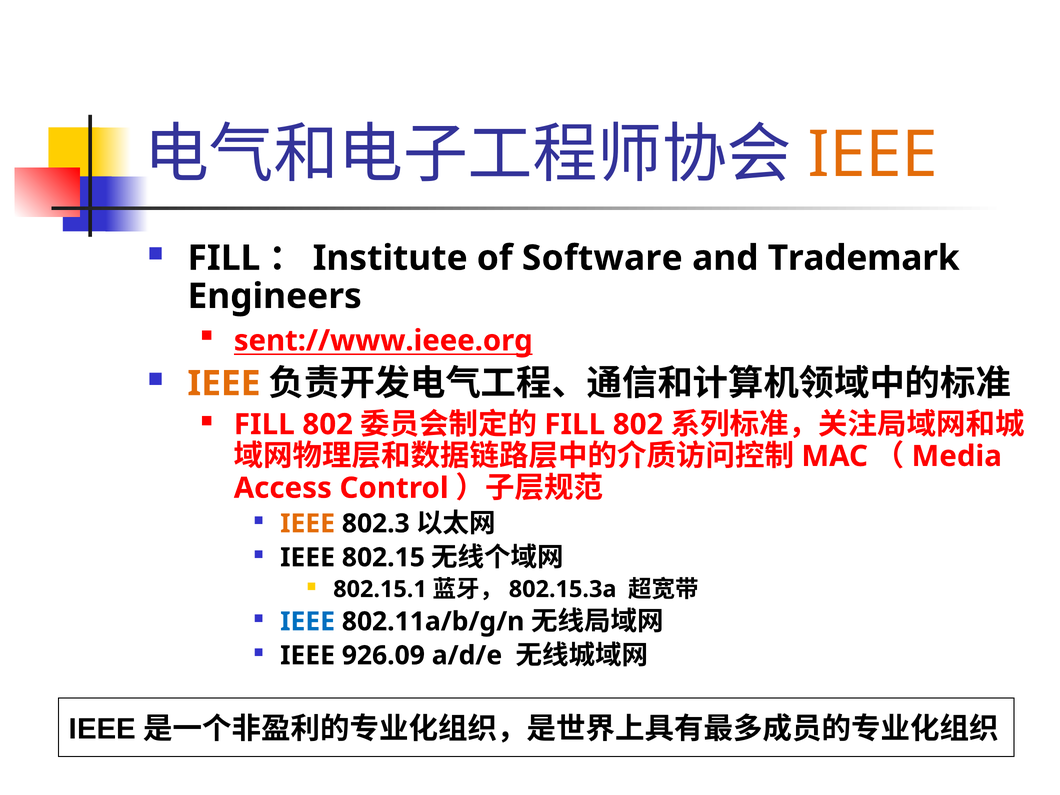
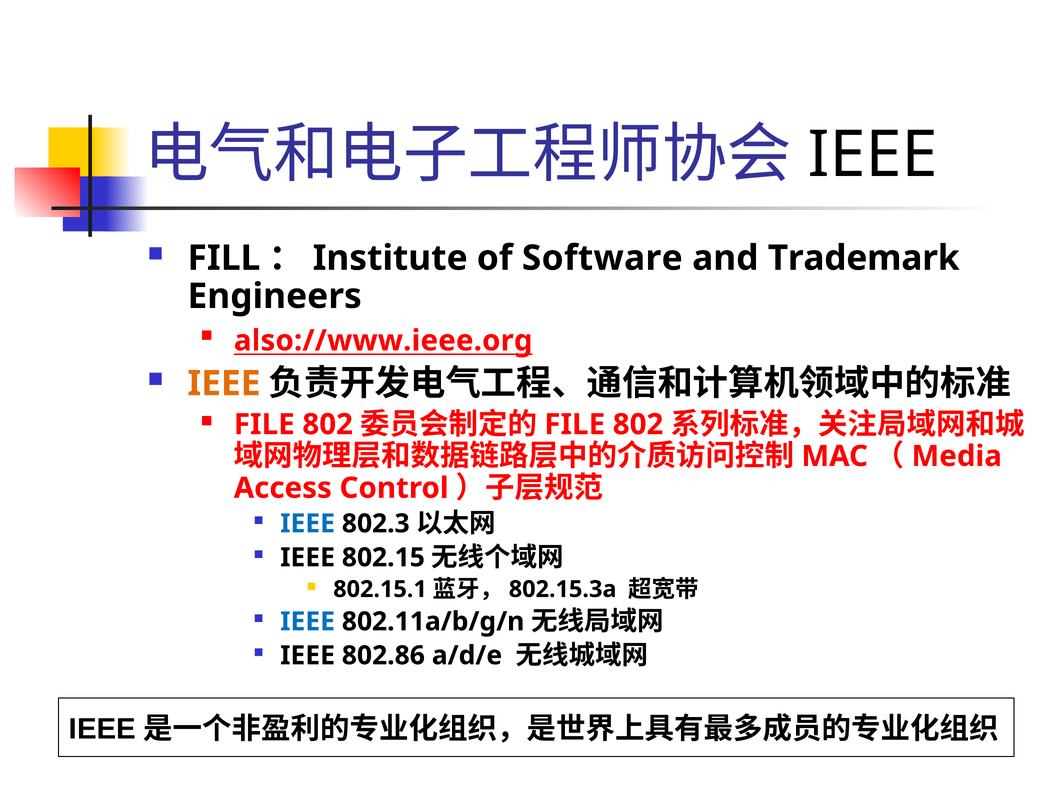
IEEE at (873, 155) colour: orange -> black
sent://www.ieee.org: sent://www.ieee.org -> also://www.ieee.org
FILL at (264, 424): FILL -> FILE
FILL at (575, 424): FILL -> FILE
IEEE at (308, 524) colour: orange -> blue
926.09: 926.09 -> 802.86
